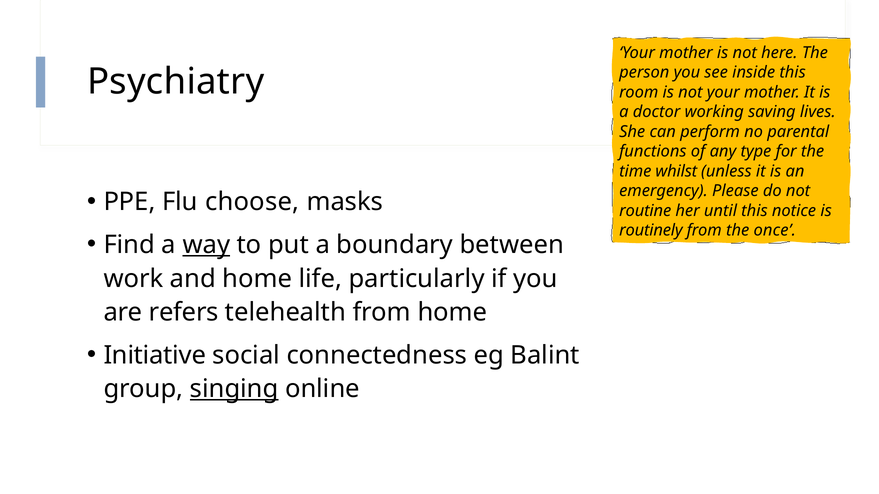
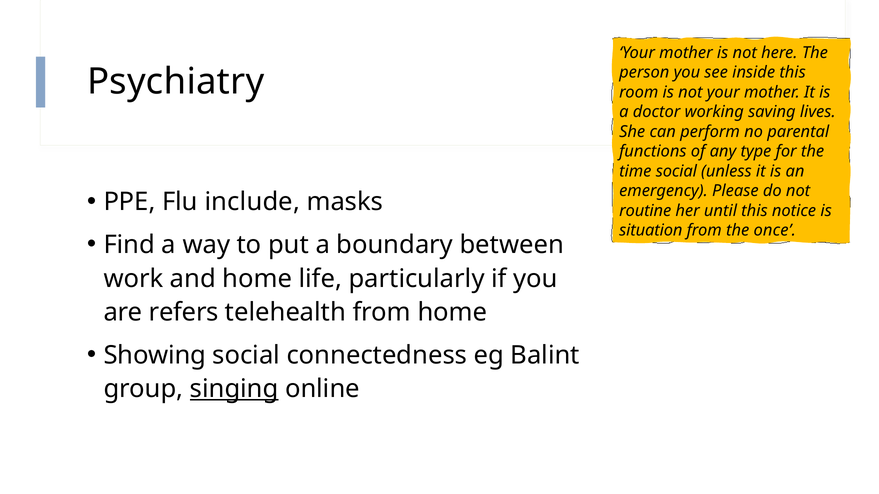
time whilst: whilst -> social
choose: choose -> include
routinely: routinely -> situation
way underline: present -> none
Initiative: Initiative -> Showing
